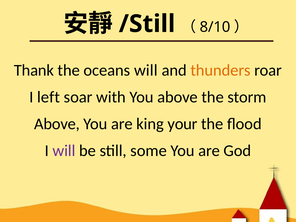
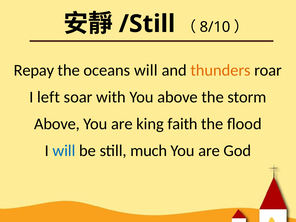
Thank: Thank -> Repay
your: your -> faith
will at (64, 151) colour: purple -> blue
some: some -> much
